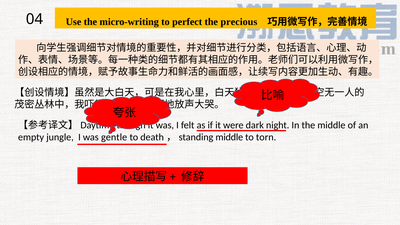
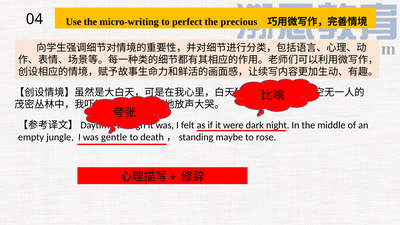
death，standing middle: middle -> maybe
torn: torn -> rose
